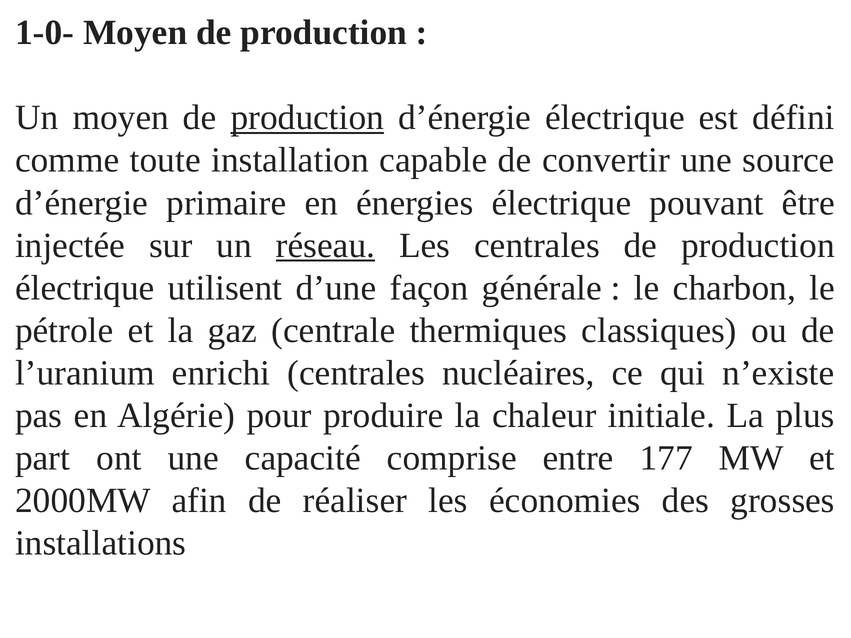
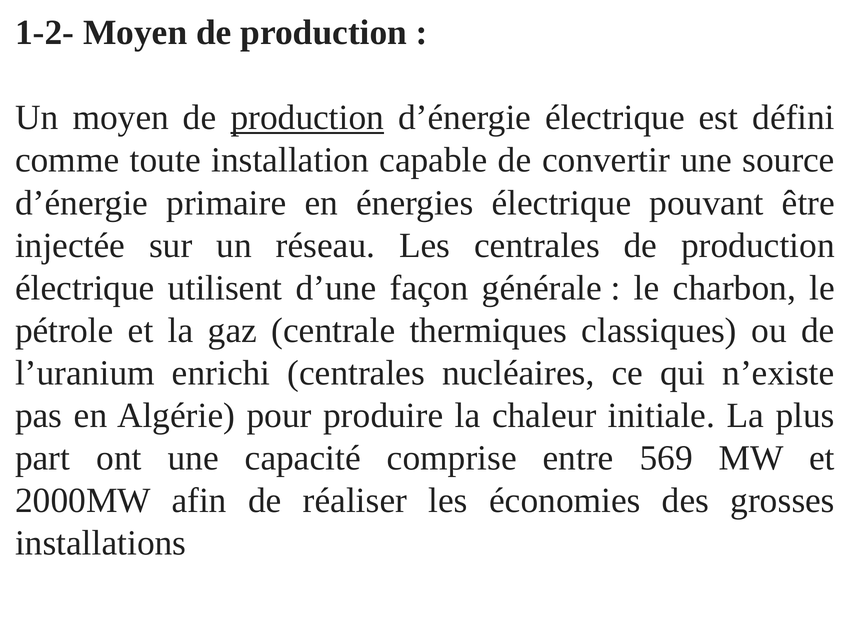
1-0-: 1-0- -> 1-2-
réseau underline: present -> none
177: 177 -> 569
